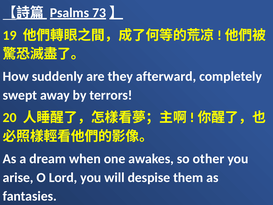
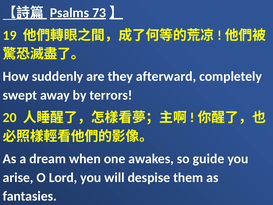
other: other -> guide
